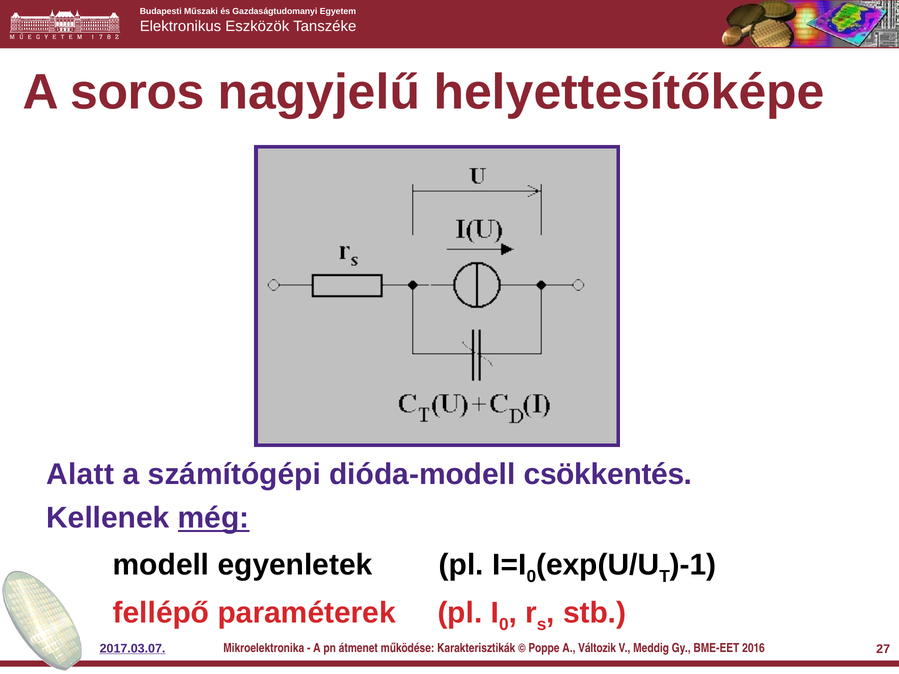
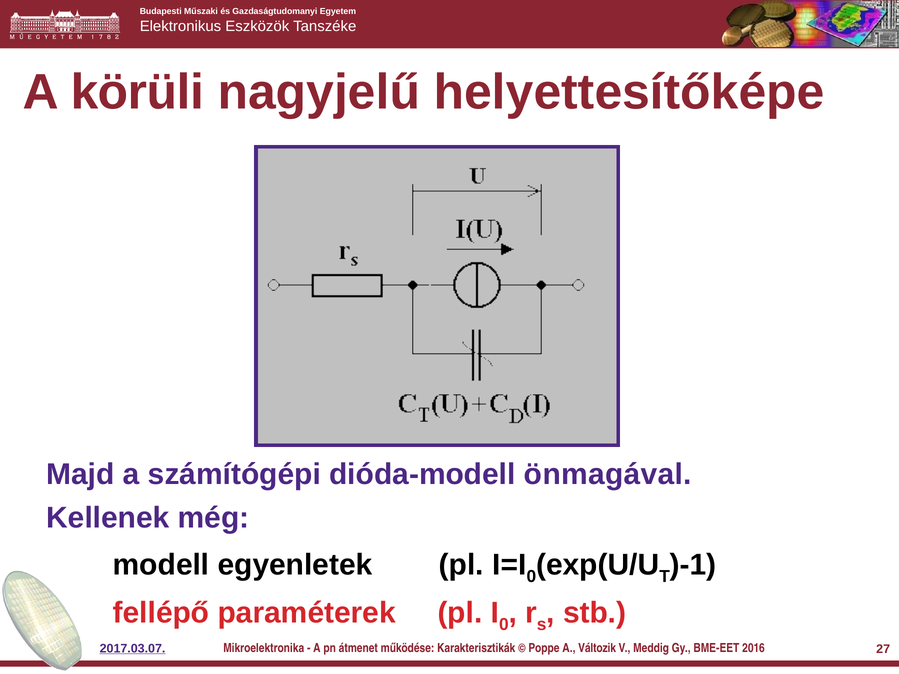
soros: soros -> körüli
Alatt: Alatt -> Majd
csökkentés: csökkentés -> önmagával
még underline: present -> none
